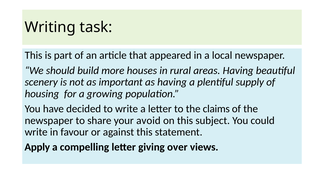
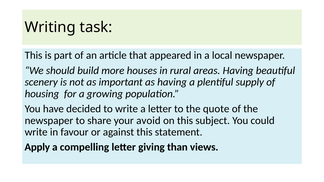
claims: claims -> quote
over: over -> than
